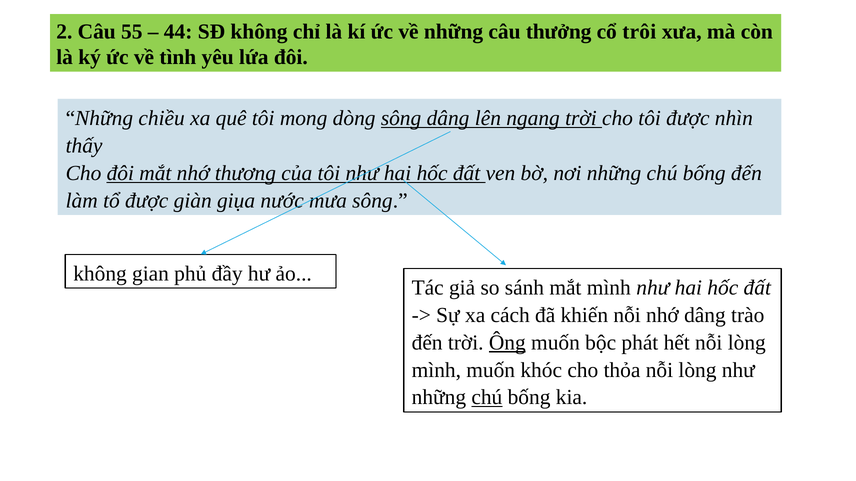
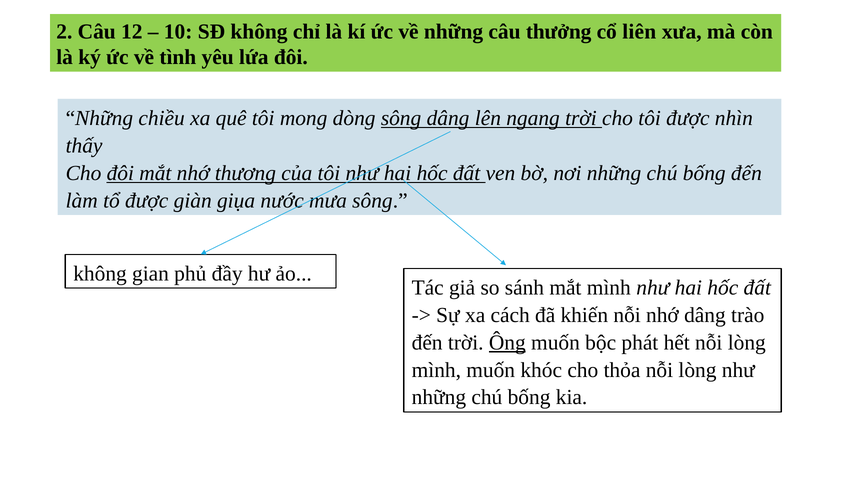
55: 55 -> 12
44: 44 -> 10
trôi: trôi -> liên
chú at (487, 398) underline: present -> none
